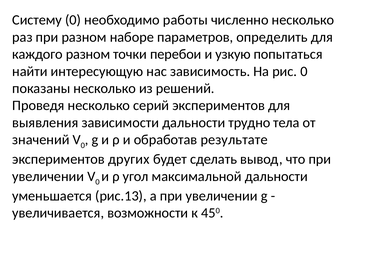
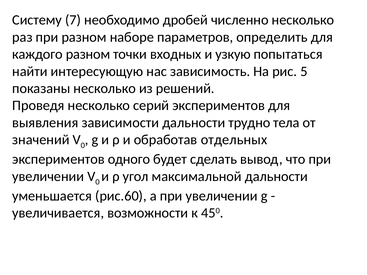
Систему 0: 0 -> 7
работы: работы -> дробей
перебои: перебои -> входных
рис 0: 0 -> 5
результате: результате -> отдельных
других: других -> одного
рис.13: рис.13 -> рис.60
